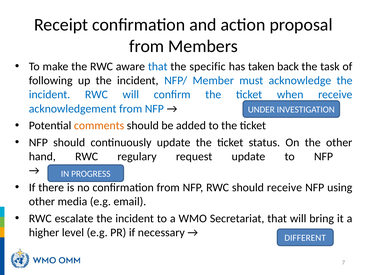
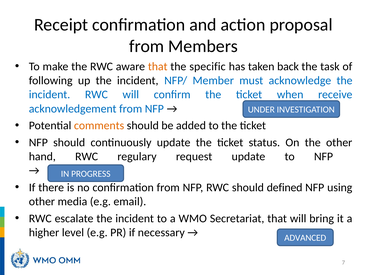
that at (158, 67) colour: blue -> orange
should receive: receive -> defined
DIFFERENT: DIFFERENT -> ADVANCED
